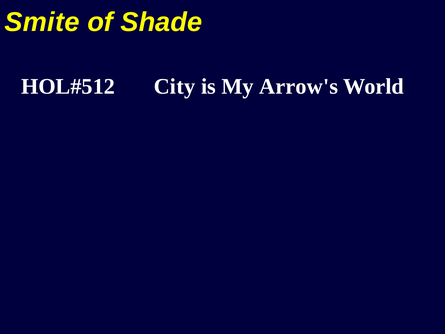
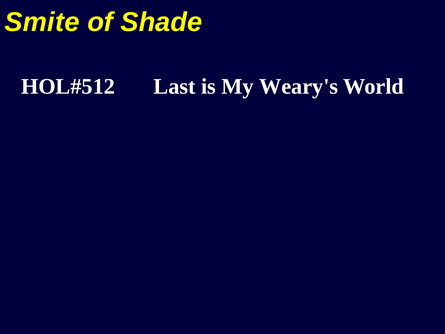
City: City -> Last
Arrow's: Arrow's -> Weary's
